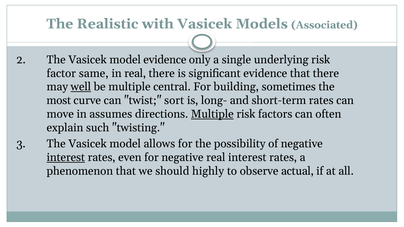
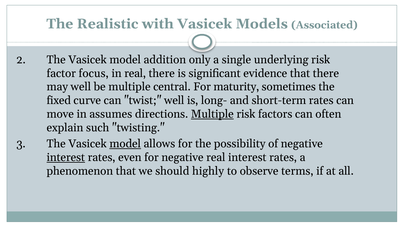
model evidence: evidence -> addition
same: same -> focus
well at (81, 87) underline: present -> none
building: building -> maturity
most: most -> fixed
twist sort: sort -> well
model at (125, 144) underline: none -> present
actual: actual -> terms
